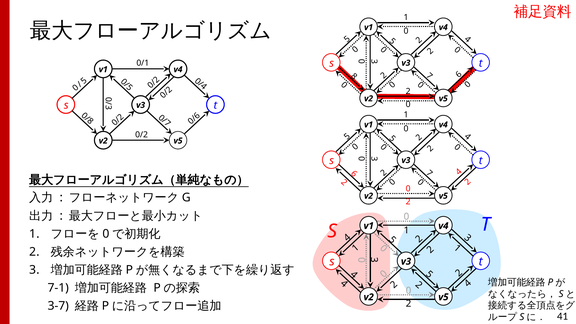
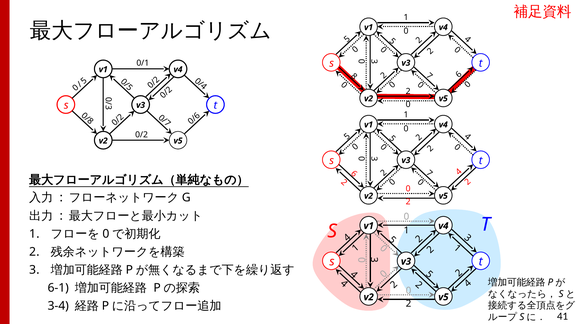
7-1: 7-1 -> 6-1
3-7: 3-7 -> 3-4
